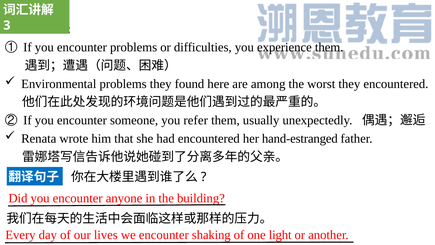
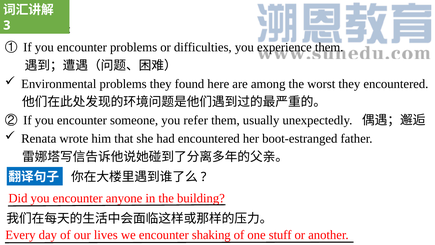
hand-estranged: hand-estranged -> boot-estranged
light: light -> stuff
